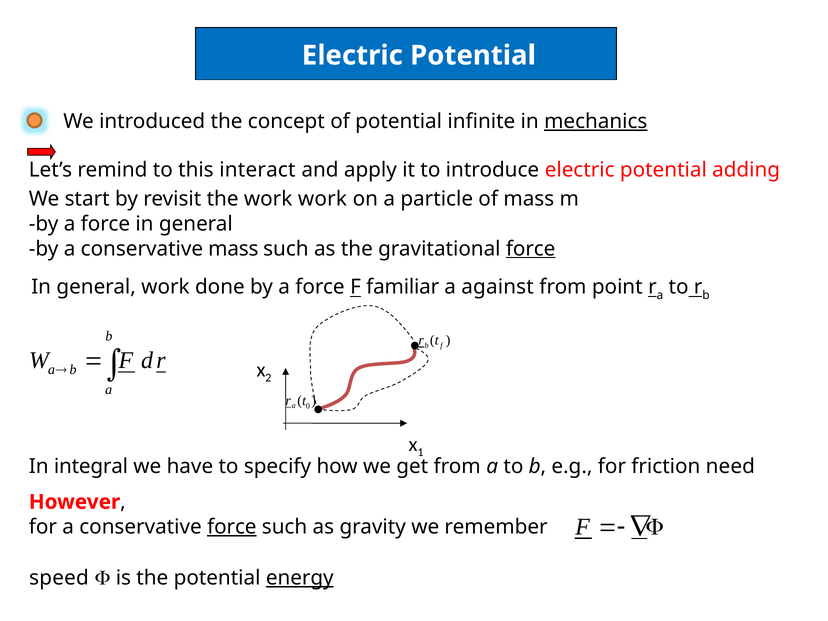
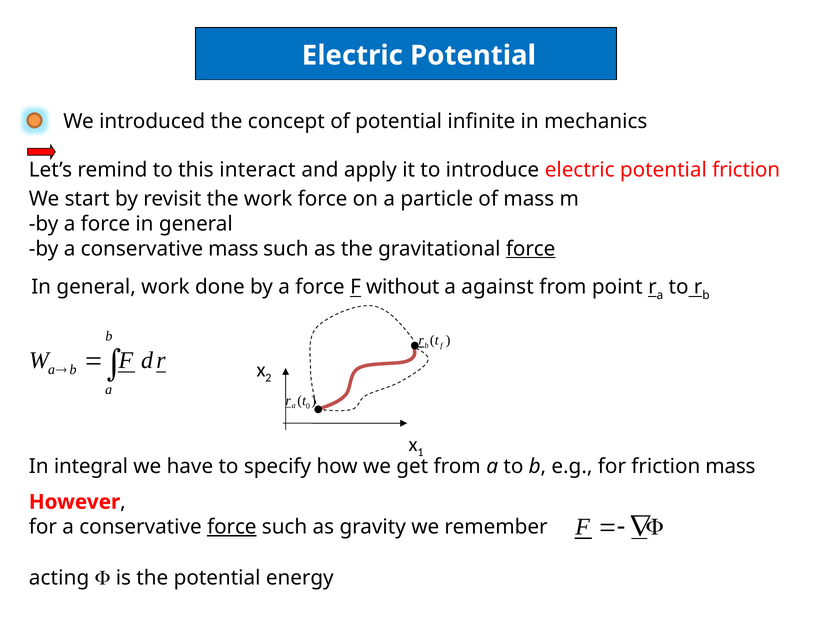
mechanics underline: present -> none
potential adding: adding -> friction
work work: work -> force
familiar: familiar -> without
friction need: need -> mass
speed: speed -> acting
energy underline: present -> none
